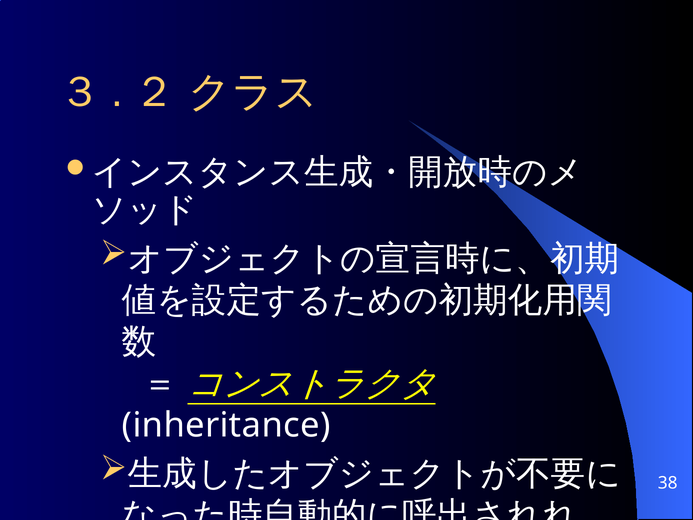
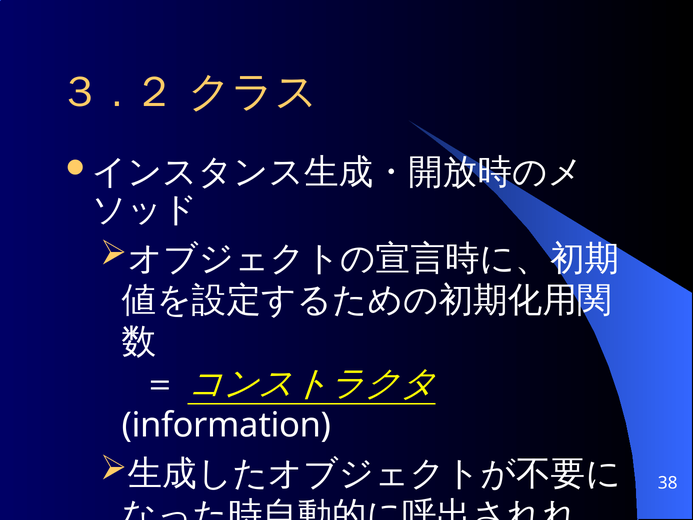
inheritance: inheritance -> information
